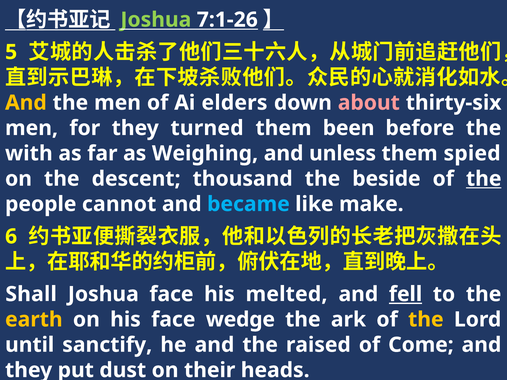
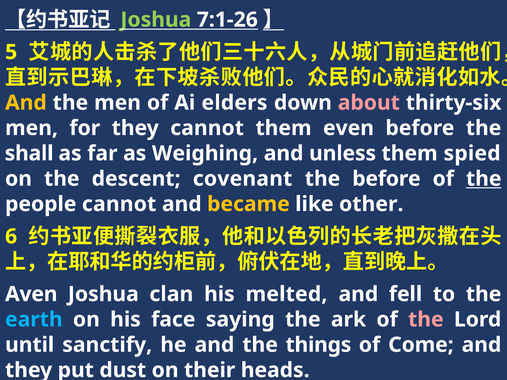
they turned: turned -> cannot
been: been -> even
with: with -> shall
thousand: thousand -> covenant
the beside: beside -> before
became colour: light blue -> yellow
make: make -> other
Shall: Shall -> Aven
Joshua face: face -> clan
fell underline: present -> none
earth colour: yellow -> light blue
wedge: wedge -> saying
the at (426, 320) colour: yellow -> pink
raised: raised -> things
